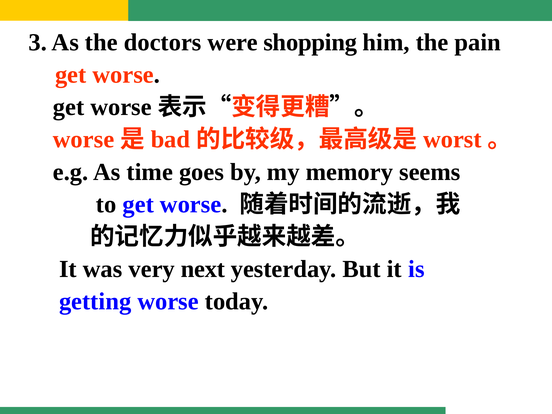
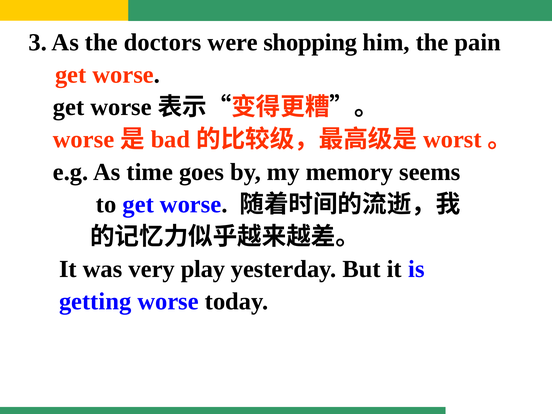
next: next -> play
